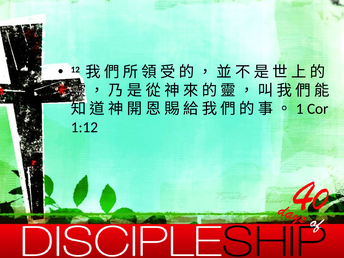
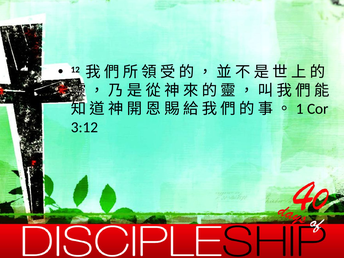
1:12: 1:12 -> 3:12
